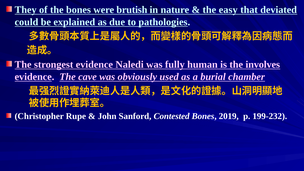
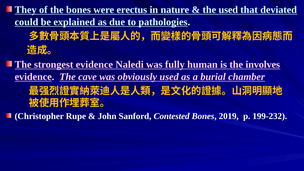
brutish: brutish -> erectus
the easy: easy -> used
